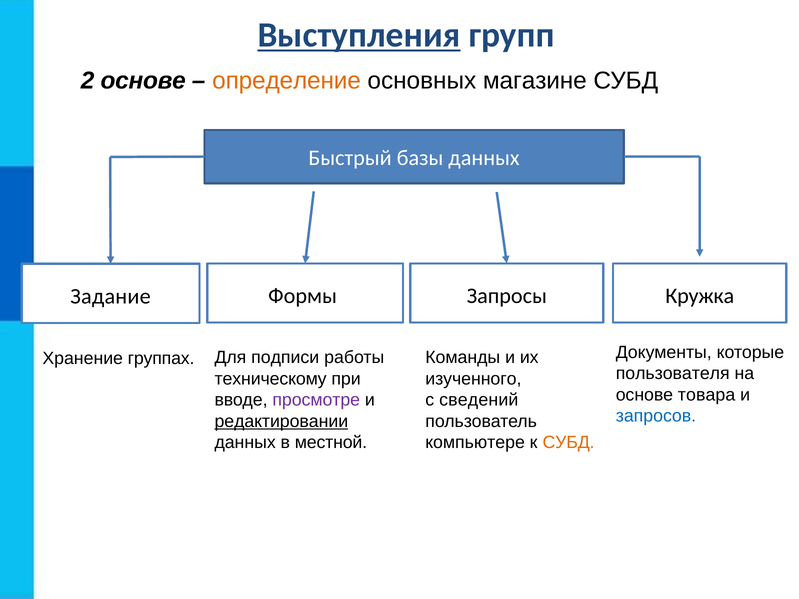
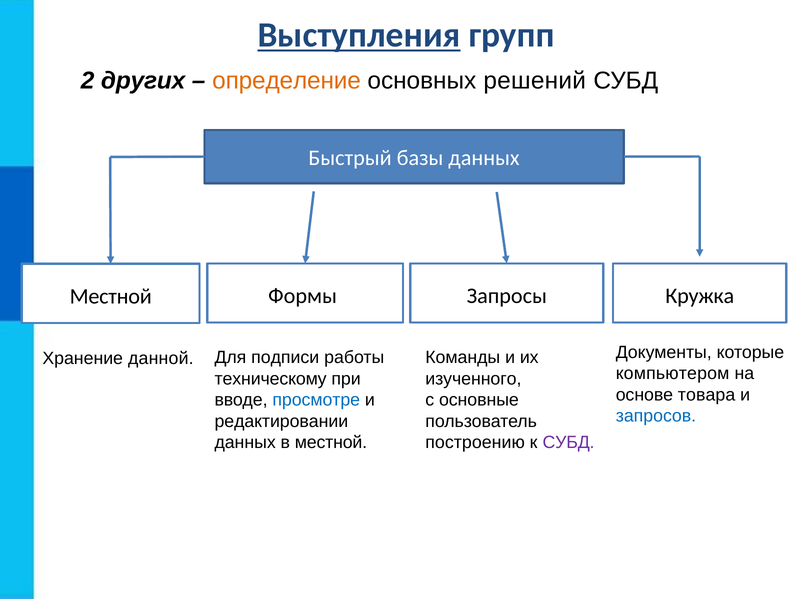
2 основе: основе -> других
магазине: магазине -> решений
Задание at (111, 297): Задание -> Местной
группах: группах -> данной
пользователя: пользователя -> компьютером
просмотре colour: purple -> blue
сведений: сведений -> основные
редактировании underline: present -> none
компьютере: компьютере -> построению
СУБД at (569, 443) colour: orange -> purple
